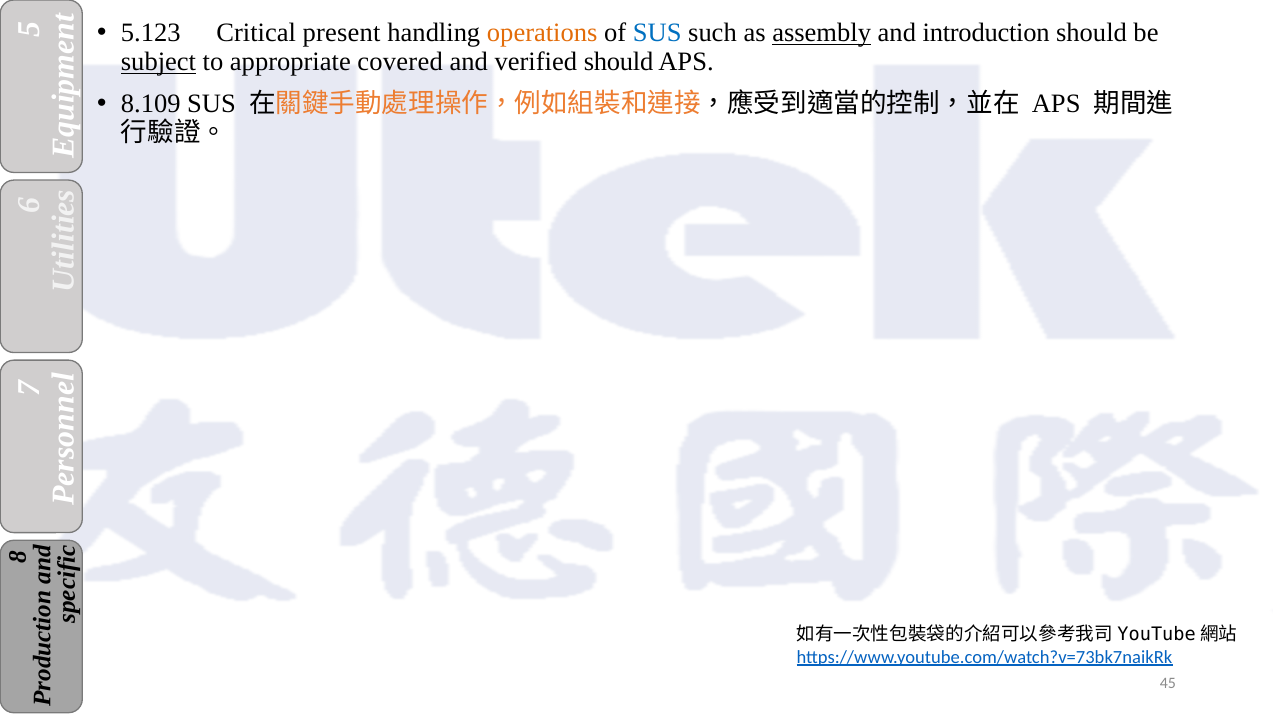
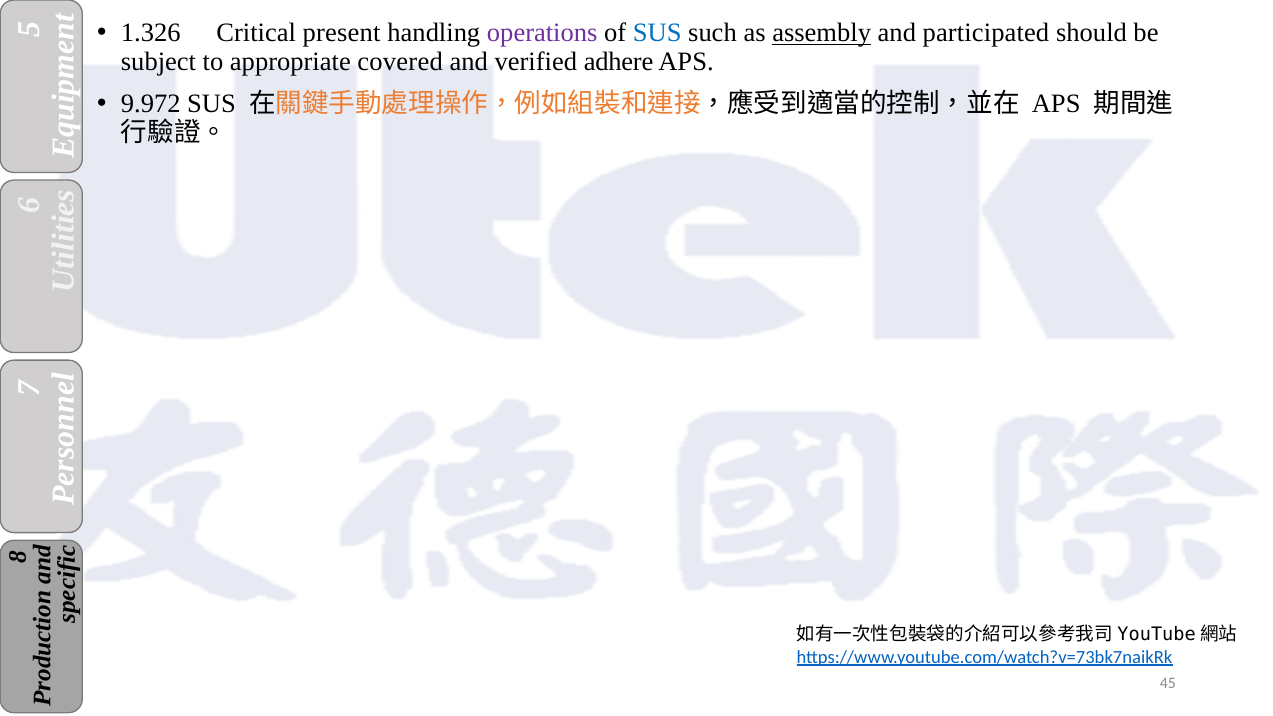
5.123: 5.123 -> 1.326
operations colour: orange -> purple
introduction: introduction -> participated
subject underline: present -> none
verified should: should -> adhere
8.109: 8.109 -> 9.972
